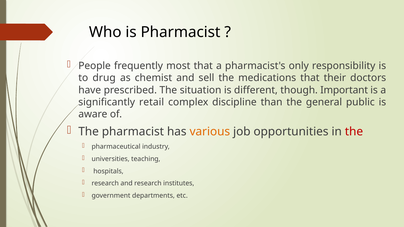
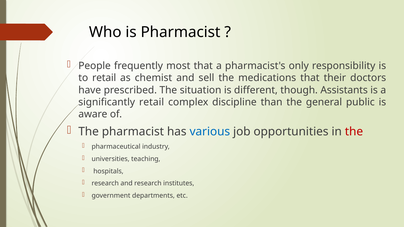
to drug: drug -> retail
Important: Important -> Assistants
various colour: orange -> blue
